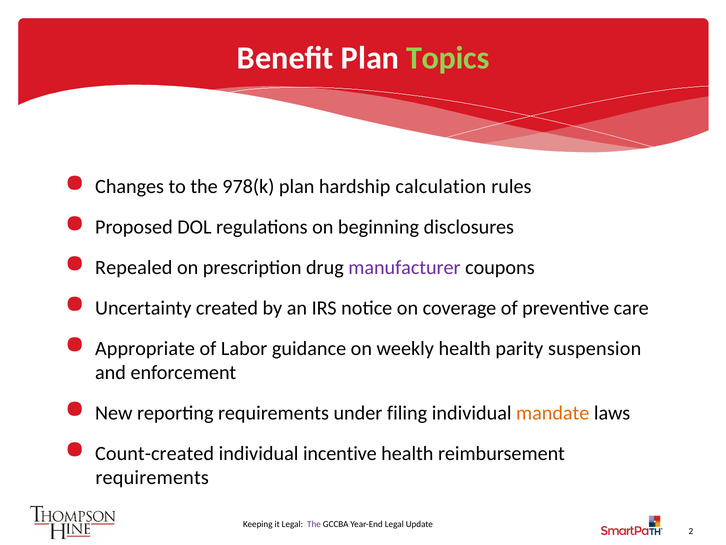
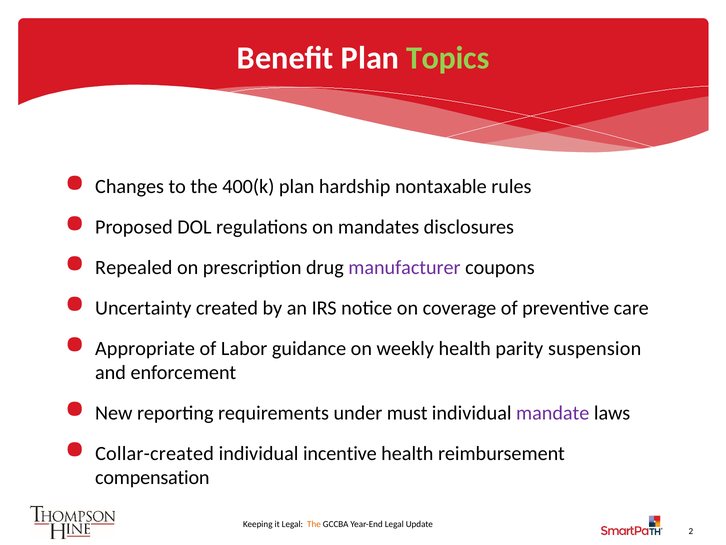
978(k: 978(k -> 400(k
calculation: calculation -> nontaxable
beginning: beginning -> mandates
filing: filing -> must
mandate colour: orange -> purple
Count-created: Count-created -> Collar-created
requirements at (152, 477): requirements -> compensation
The at (314, 524) colour: purple -> orange
